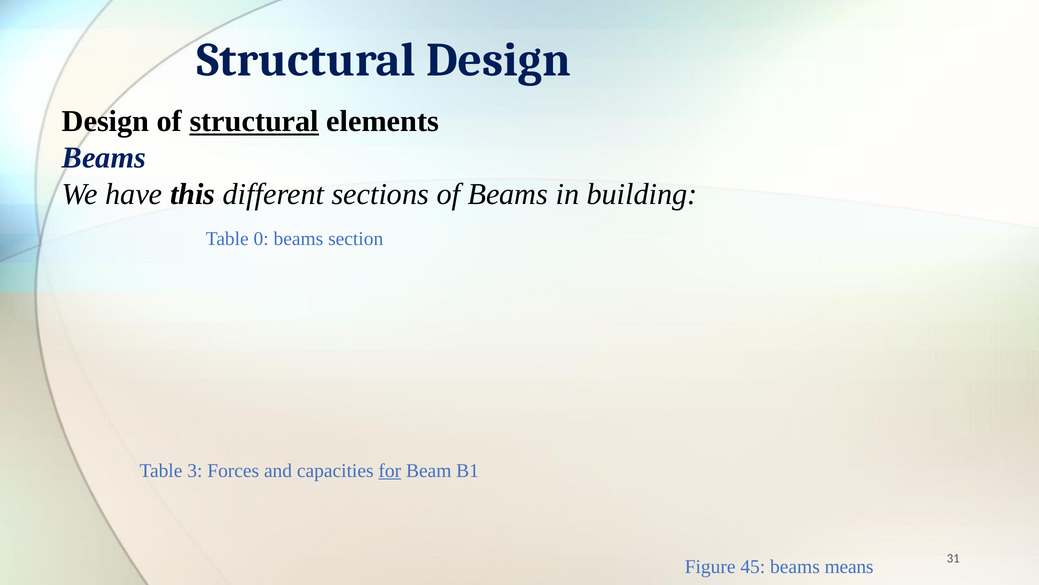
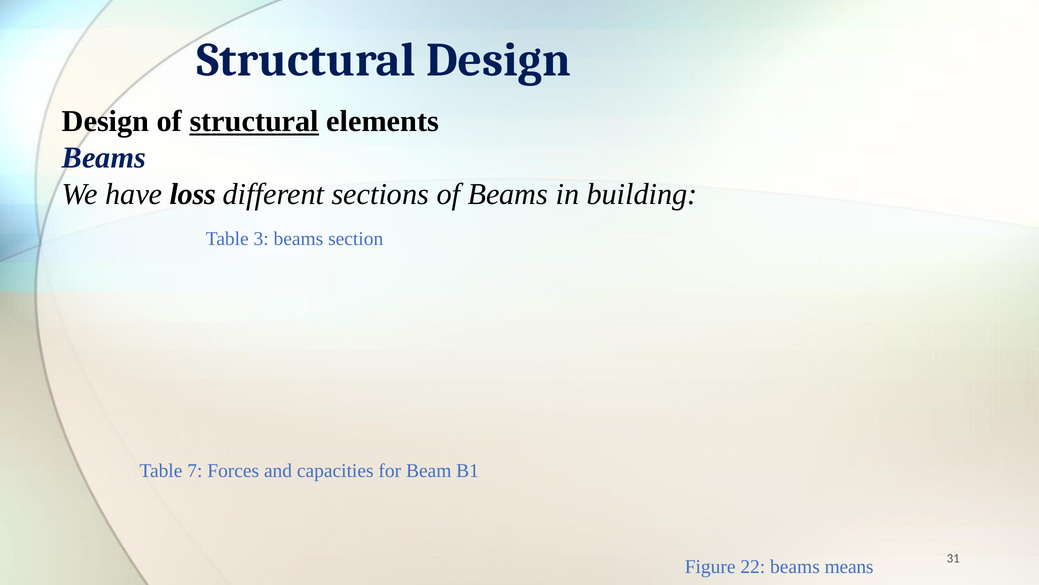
this: this -> loss
0: 0 -> 3
3: 3 -> 7
for underline: present -> none
45: 45 -> 22
